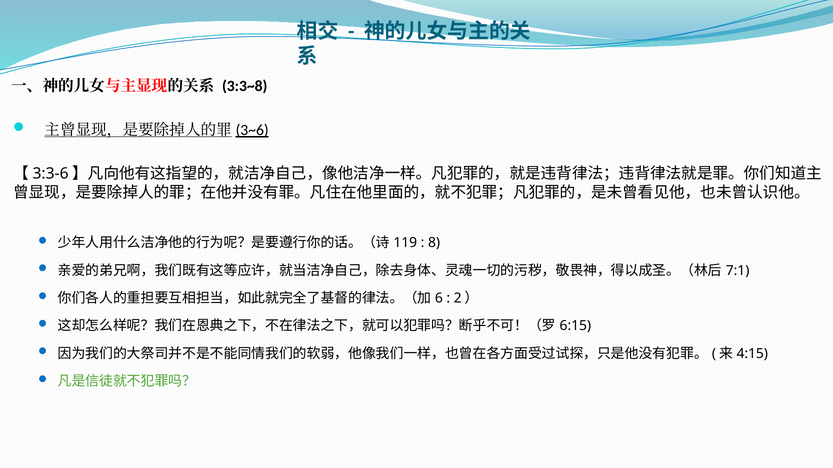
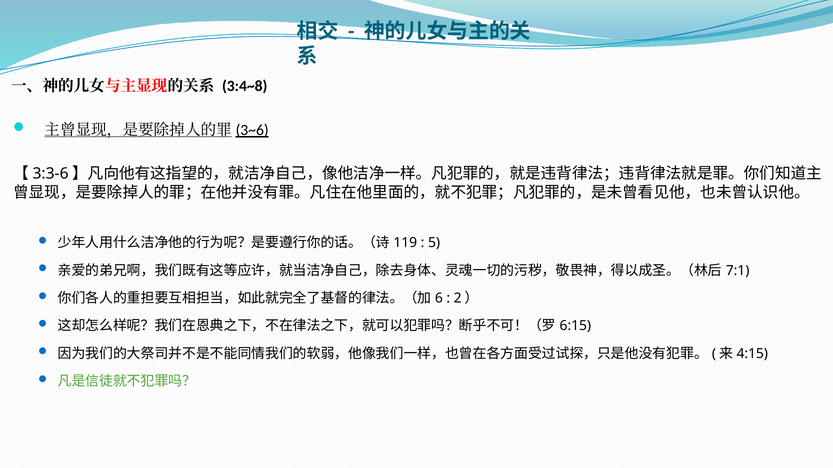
3:3~8: 3:3~8 -> 3:4~8
8: 8 -> 5
